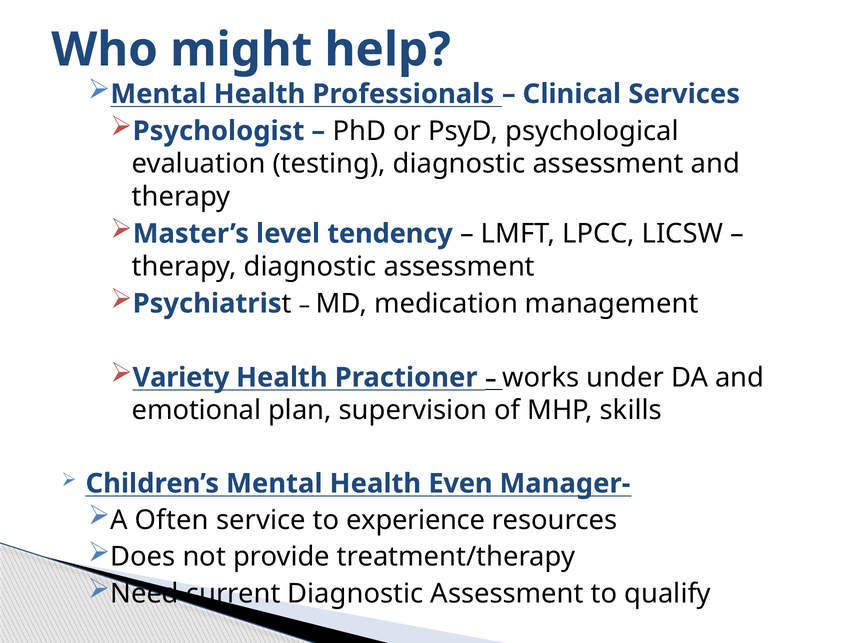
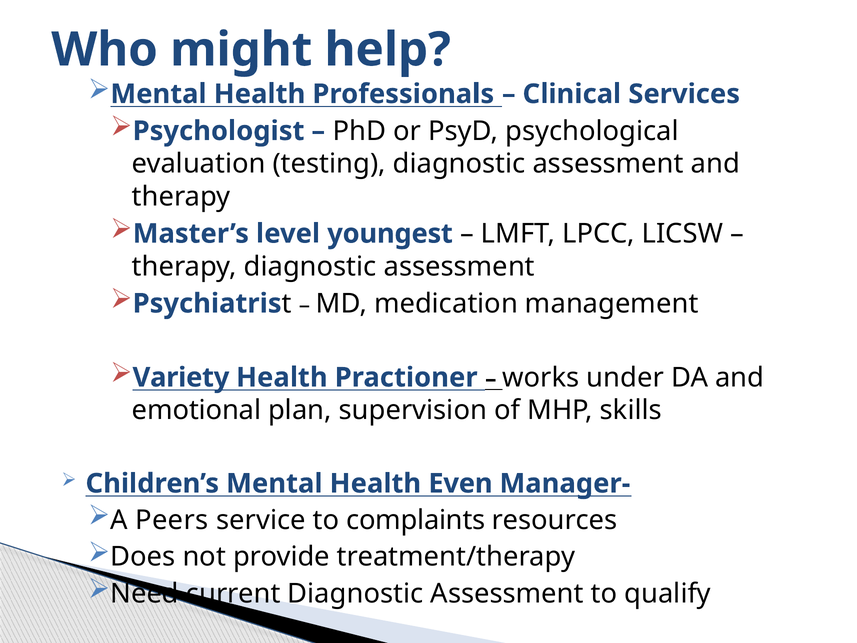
tendency: tendency -> youngest
Often: Often -> Peers
experience: experience -> complaints
